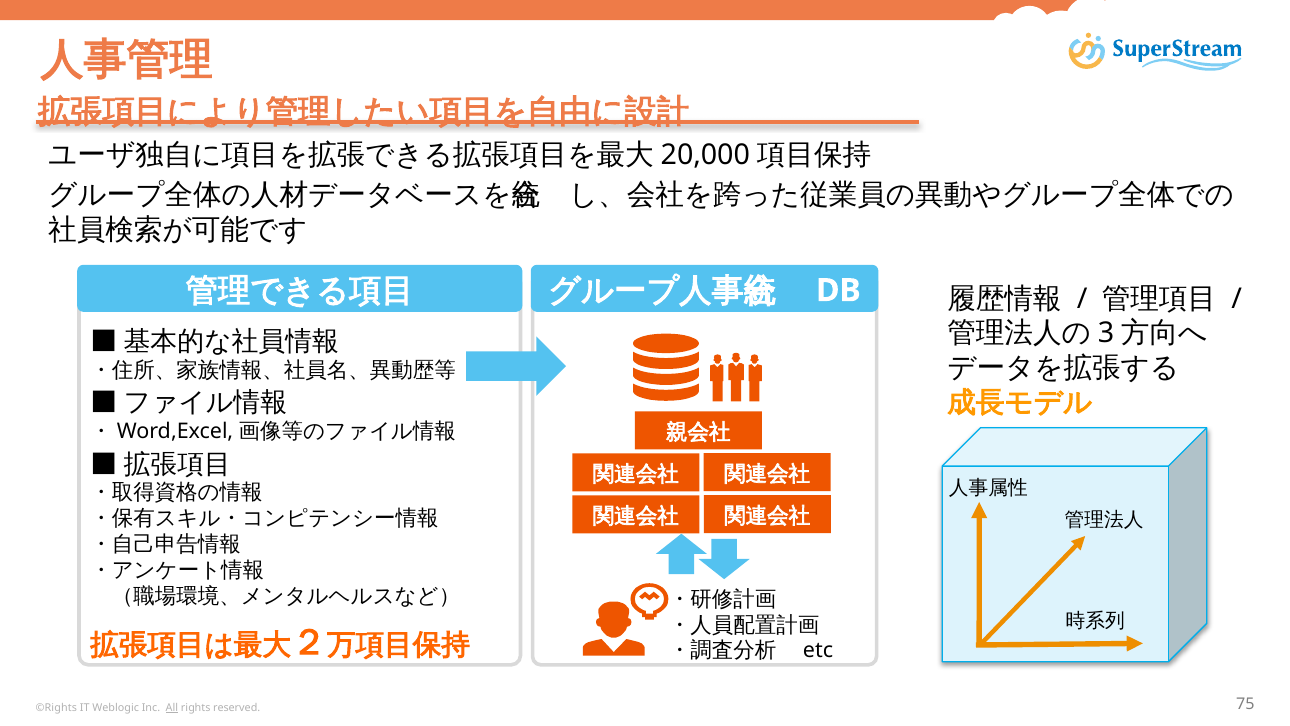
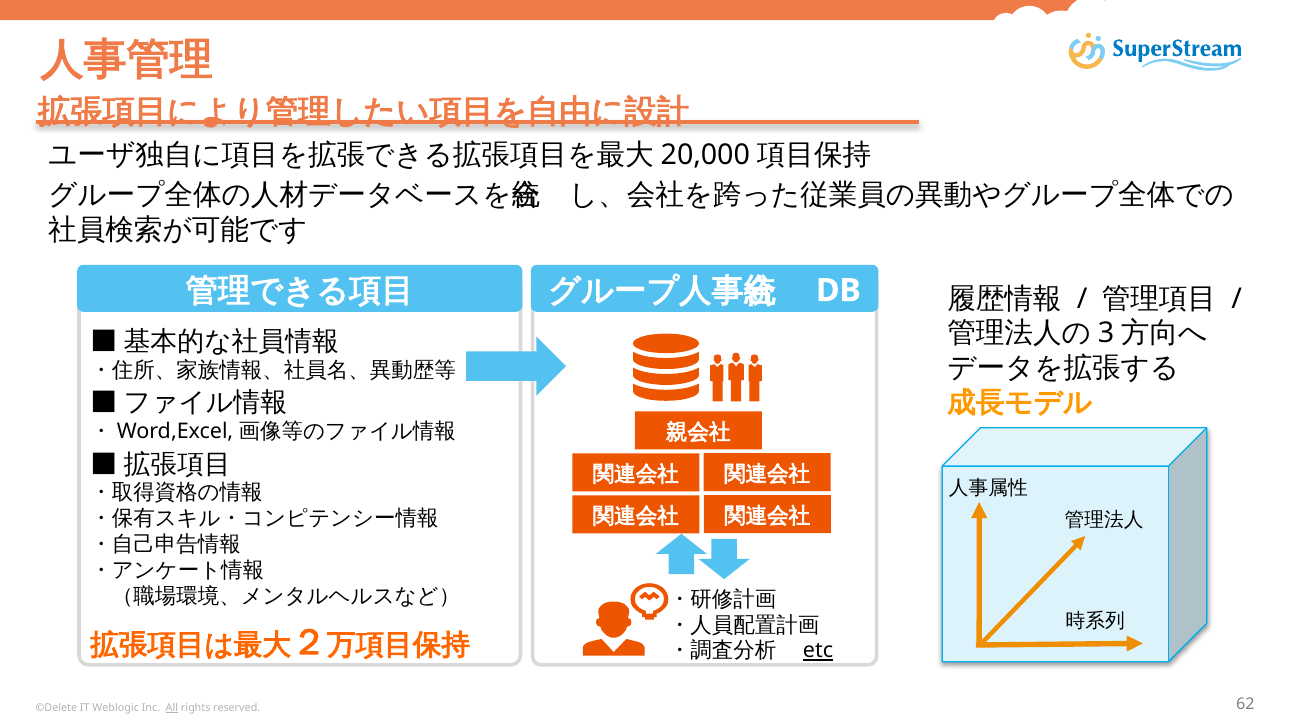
etc underline: none -> present
©Rights: ©Rights -> ©Delete
75: 75 -> 62
